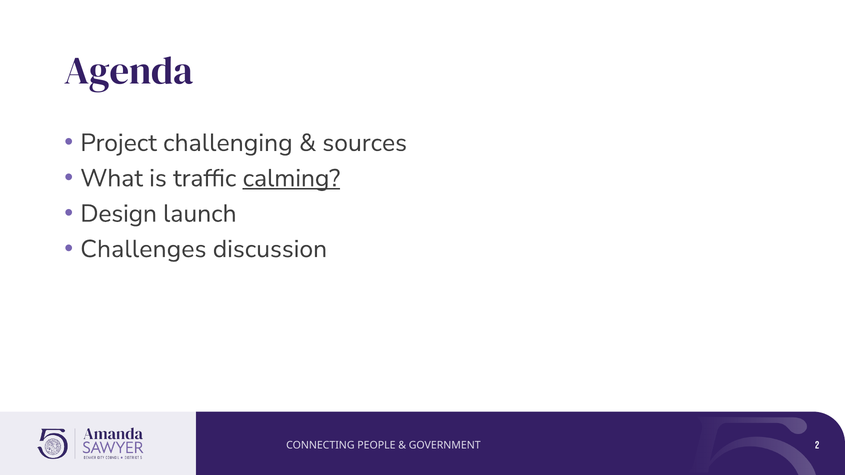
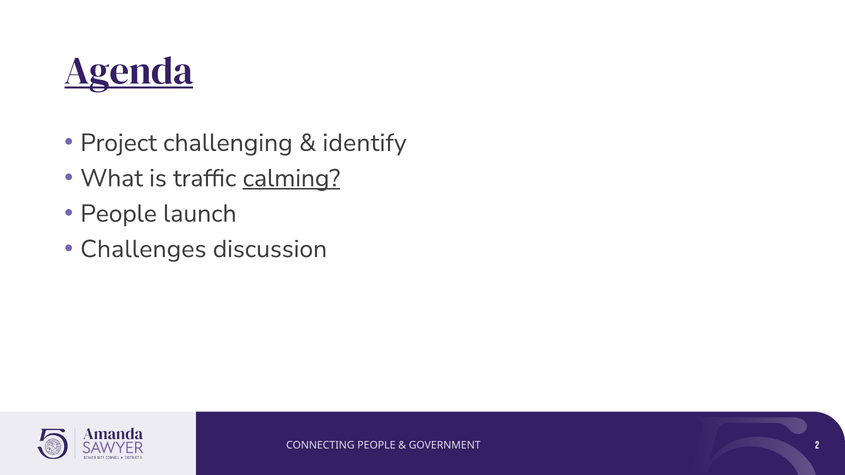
Agenda underline: none -> present
sources: sources -> identify
Design at (119, 214): Design -> People
